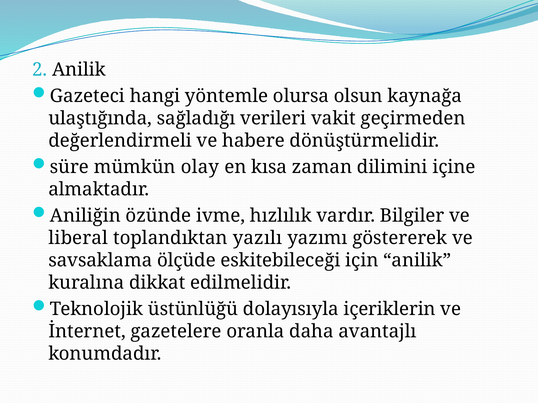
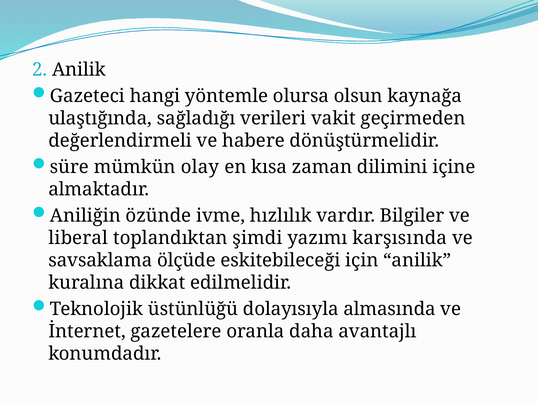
yazılı: yazılı -> şimdi
göstererek: göstererek -> karşısında
içeriklerin: içeriklerin -> almasında
